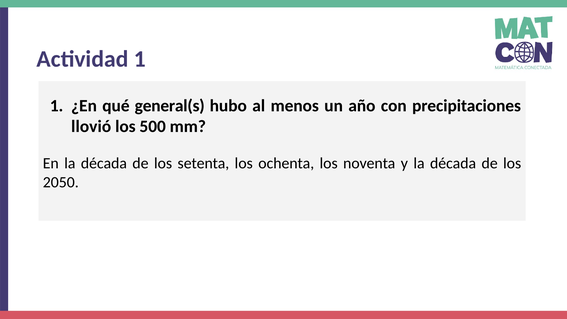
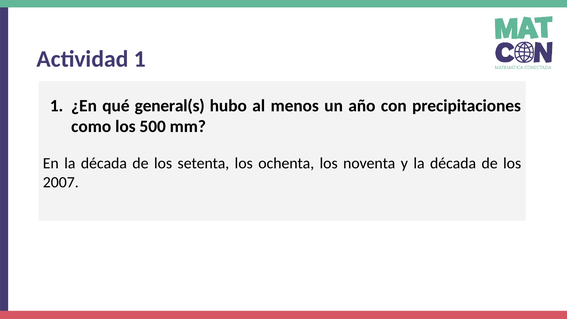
llovió: llovió -> como
2050: 2050 -> 2007
